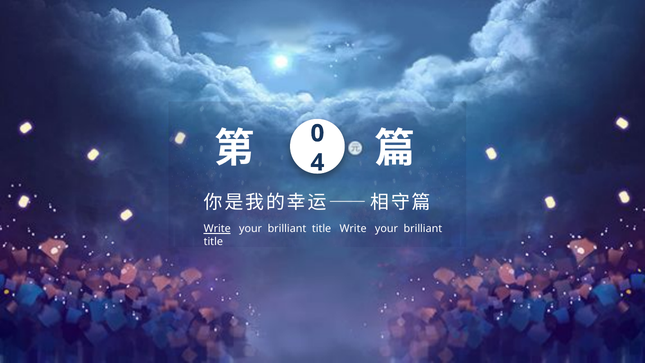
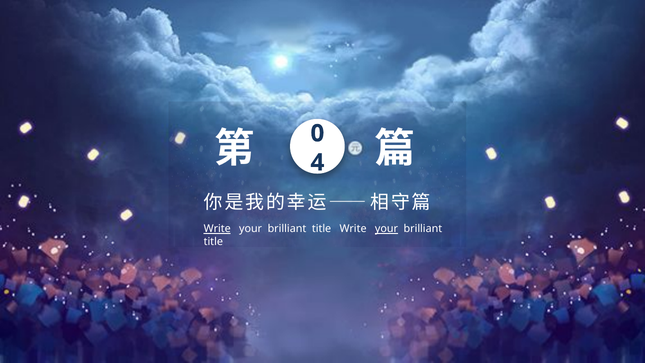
your at (386, 229) underline: none -> present
